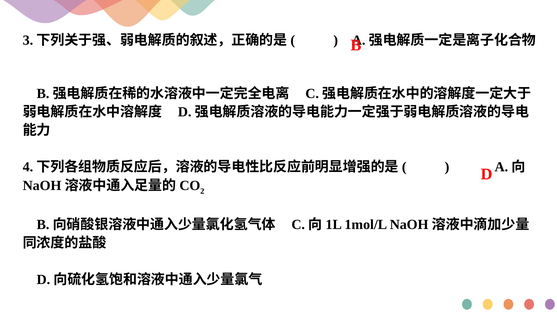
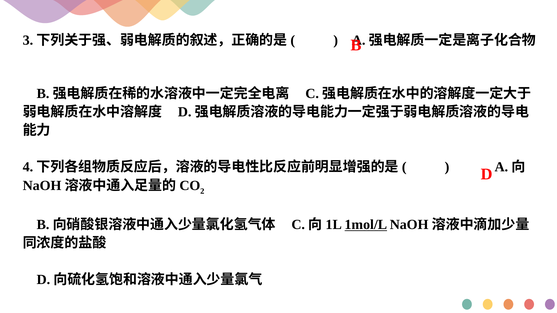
1mol/L underline: none -> present
